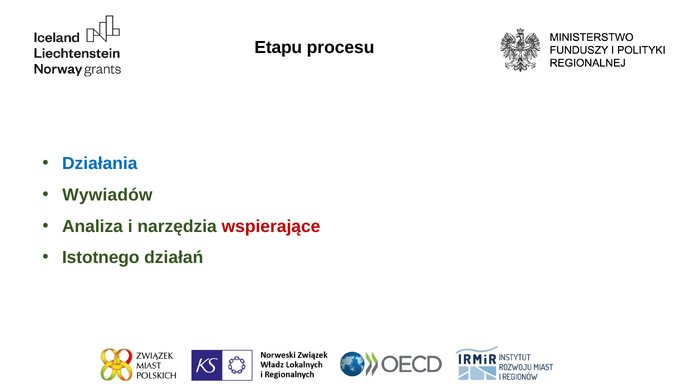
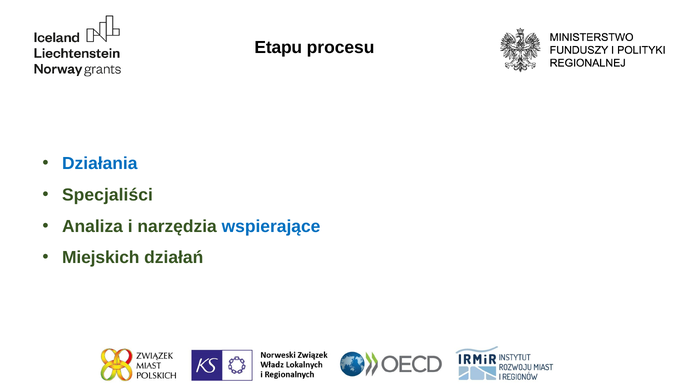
Wywiadów: Wywiadów -> Specjaliści
wspierające colour: red -> blue
Istotnego: Istotnego -> Miejskich
